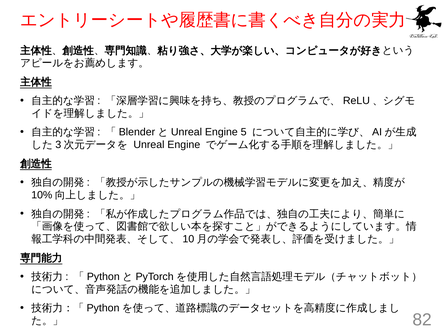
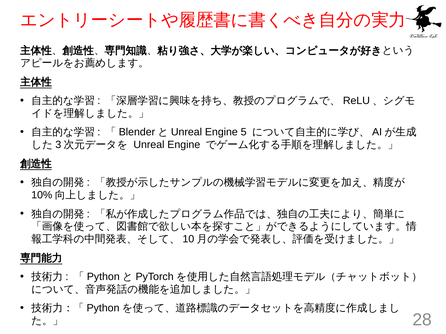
82: 82 -> 28
